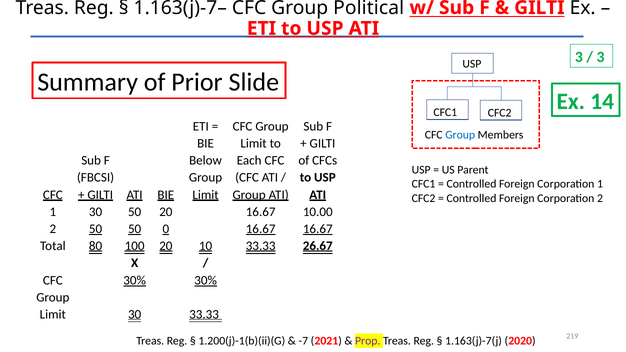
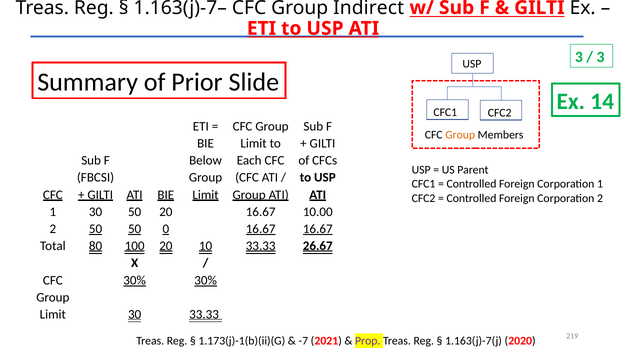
Political: Political -> Indirect
Group at (460, 135) colour: blue -> orange
1.200(j)-1(b)(ii)(G: 1.200(j)-1(b)(ii)(G -> 1.173(j)-1(b)(ii)(G
